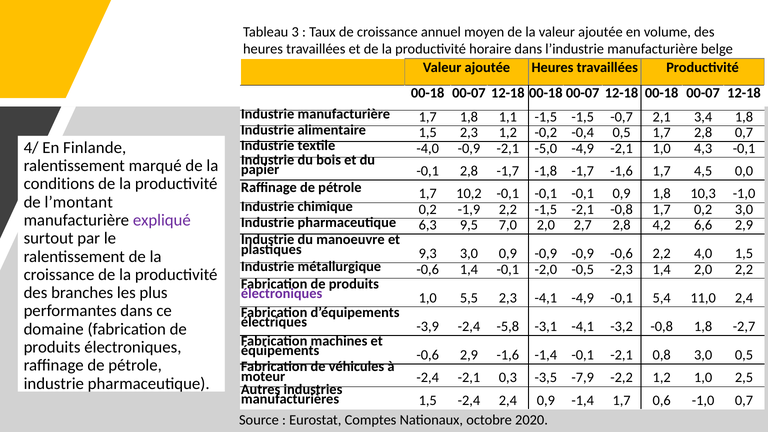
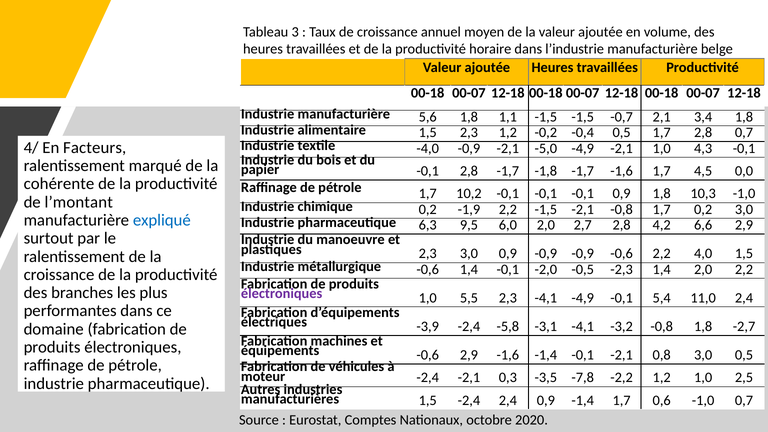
manufacturière 1,7: 1,7 -> 5,6
Finlande: Finlande -> Facteurs
conditions: conditions -> cohérente
expliqué colour: purple -> blue
7,0: 7,0 -> 6,0
plastiques 9,3: 9,3 -> 2,3
-7,9: -7,9 -> -7,8
